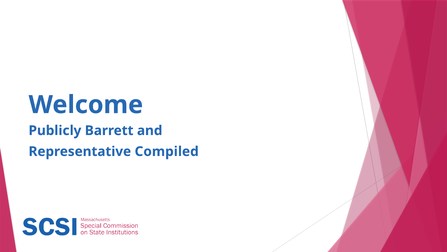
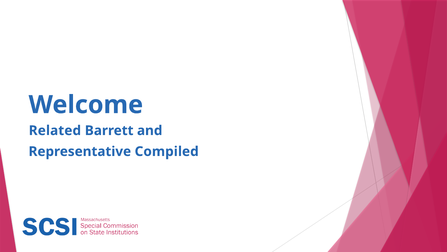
Publicly: Publicly -> Related
